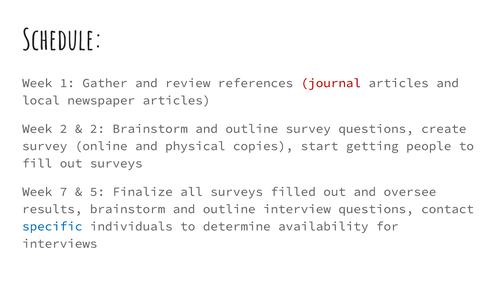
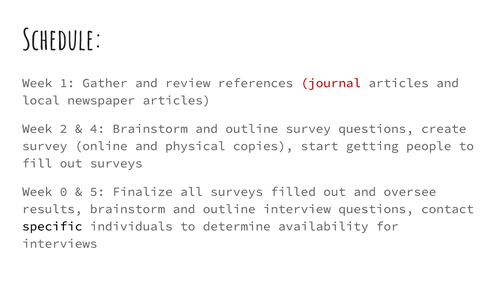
2 at (97, 129): 2 -> 4
7: 7 -> 0
specific colour: blue -> black
